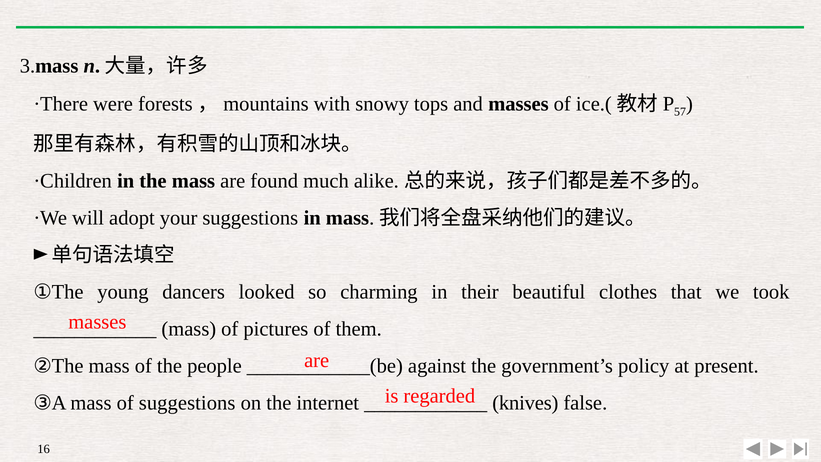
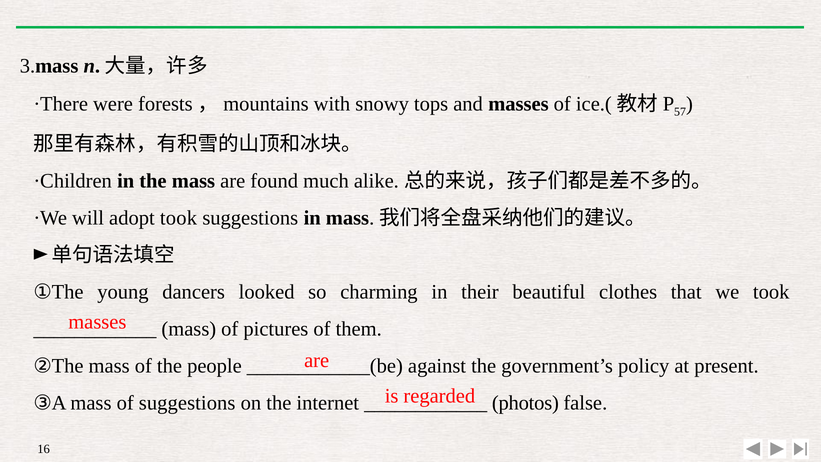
adopt your: your -> took
knives: knives -> photos
